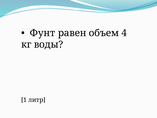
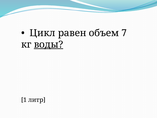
Фунт: Фунт -> Цикл
4: 4 -> 7
воды underline: none -> present
